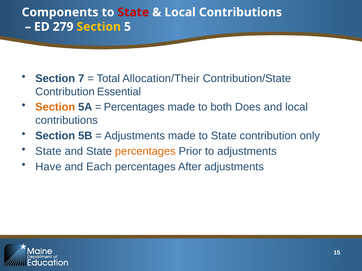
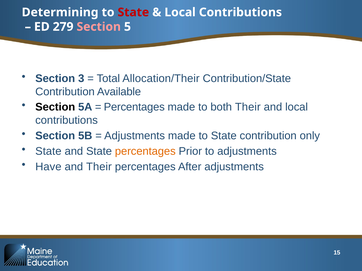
Components: Components -> Determining
Section at (99, 27) colour: yellow -> pink
7: 7 -> 3
Essential: Essential -> Available
Section at (55, 107) colour: orange -> black
both Does: Does -> Their
and Each: Each -> Their
